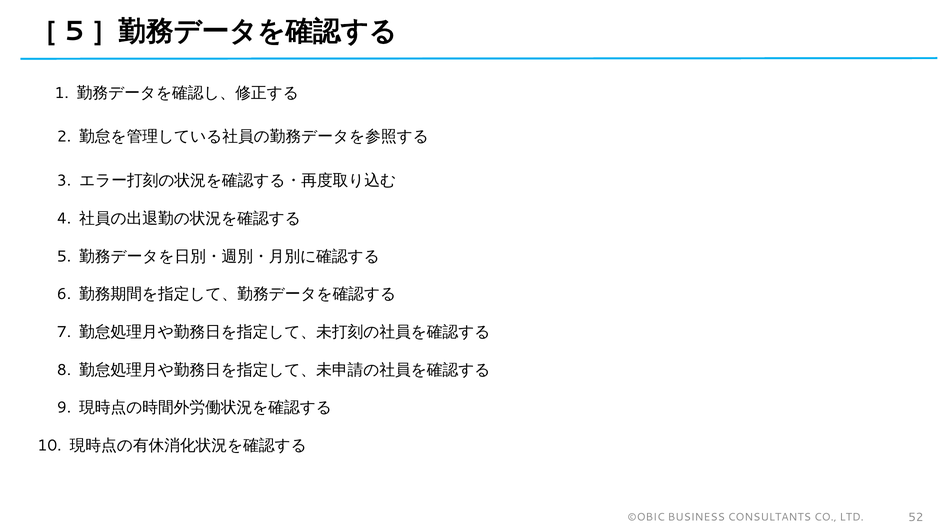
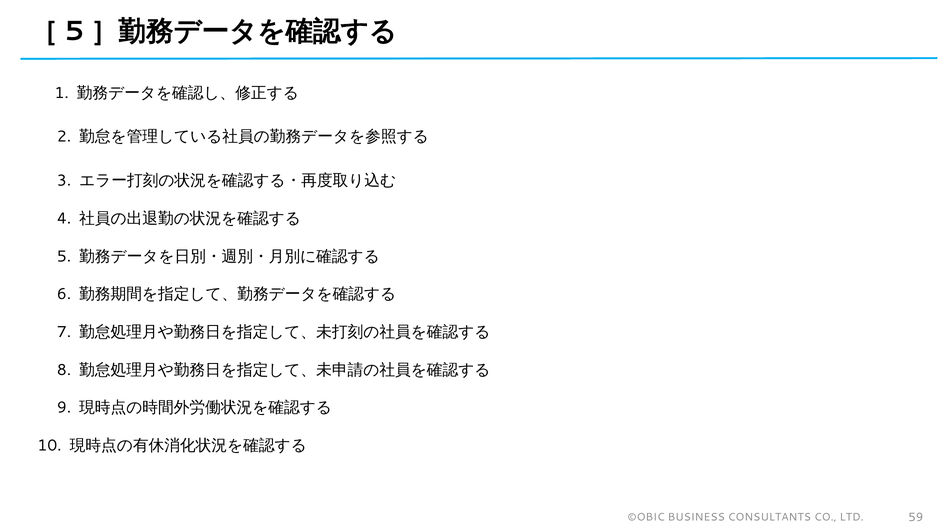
52: 52 -> 59
